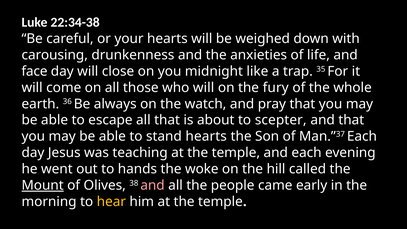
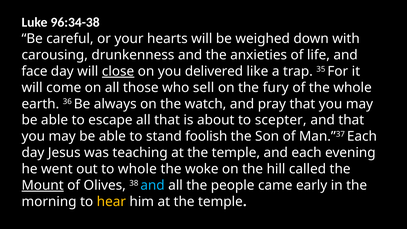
22:34-38: 22:34-38 -> 96:34-38
close underline: none -> present
midnight: midnight -> delivered
who will: will -> sell
stand hearts: hearts -> foolish
to hands: hands -> whole
and at (153, 185) colour: pink -> light blue
